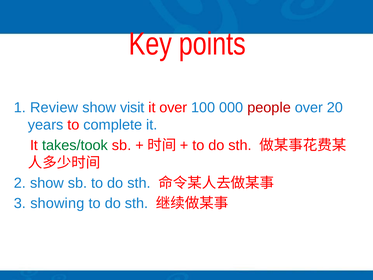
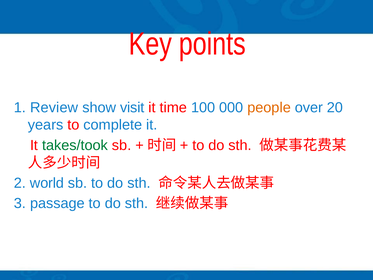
it over: over -> time
people colour: red -> orange
2 show: show -> world
showing: showing -> passage
